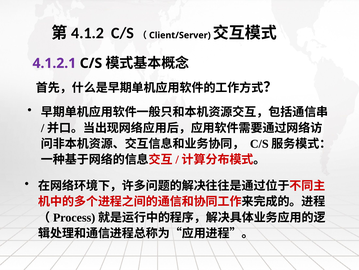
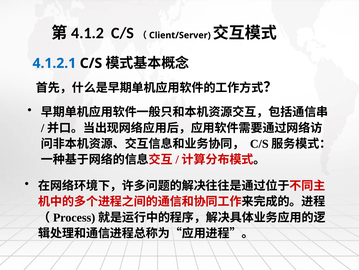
4.1.2.1 colour: purple -> blue
